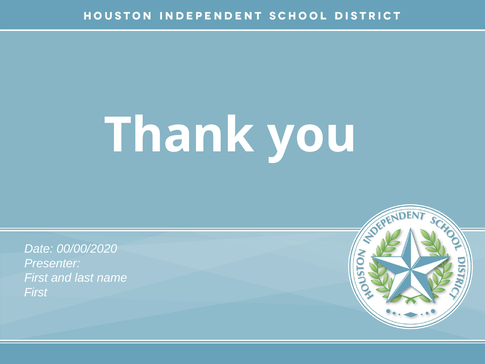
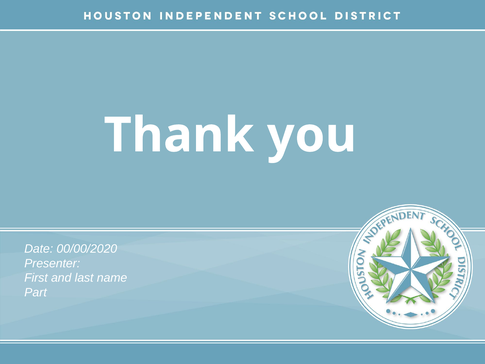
First at (36, 292): First -> Part
